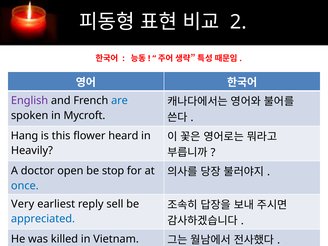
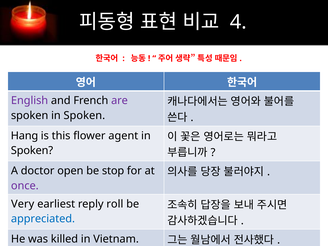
2: 2 -> 4
are colour: blue -> purple
spoken in Mycroft: Mycroft -> Spoken
heard: heard -> agent
Heavily at (32, 151): Heavily -> Spoken
once colour: blue -> purple
sell: sell -> roll
